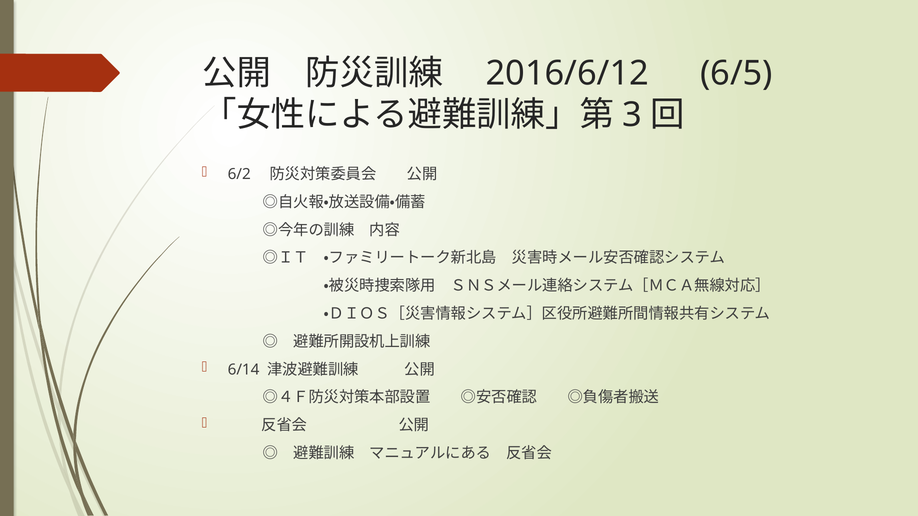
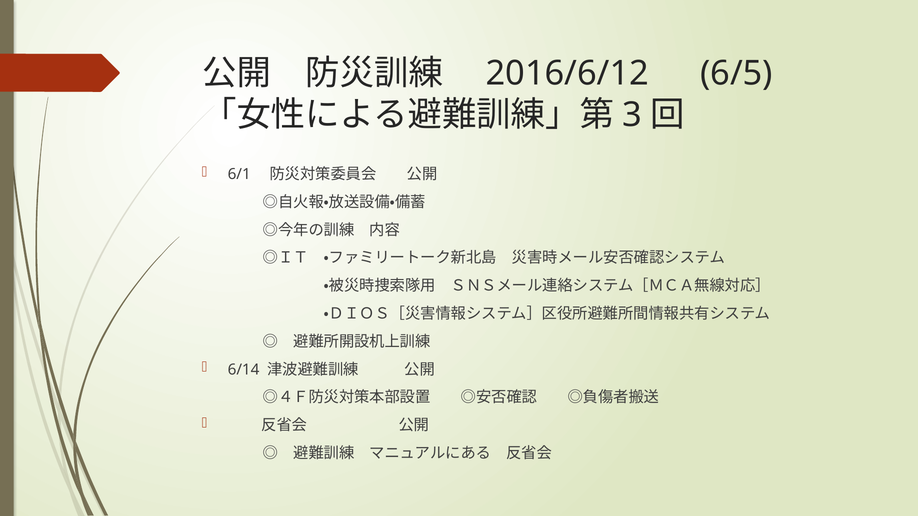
6/2: 6/2 -> 6/1
